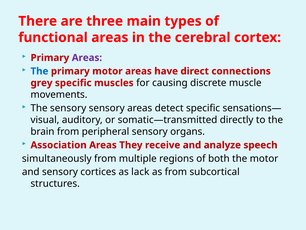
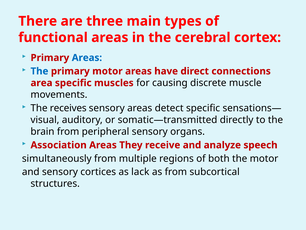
Areas at (87, 58) colour: purple -> blue
grey: grey -> area
The sensory: sensory -> receives
